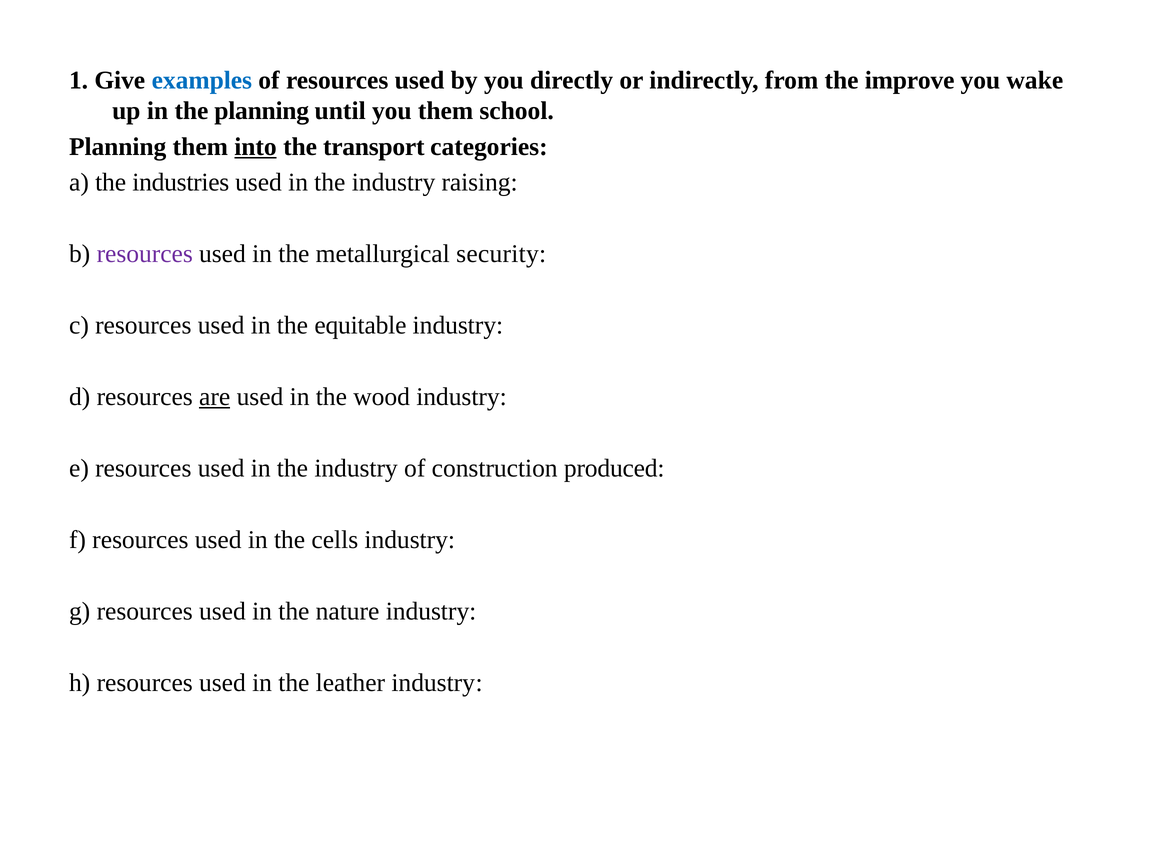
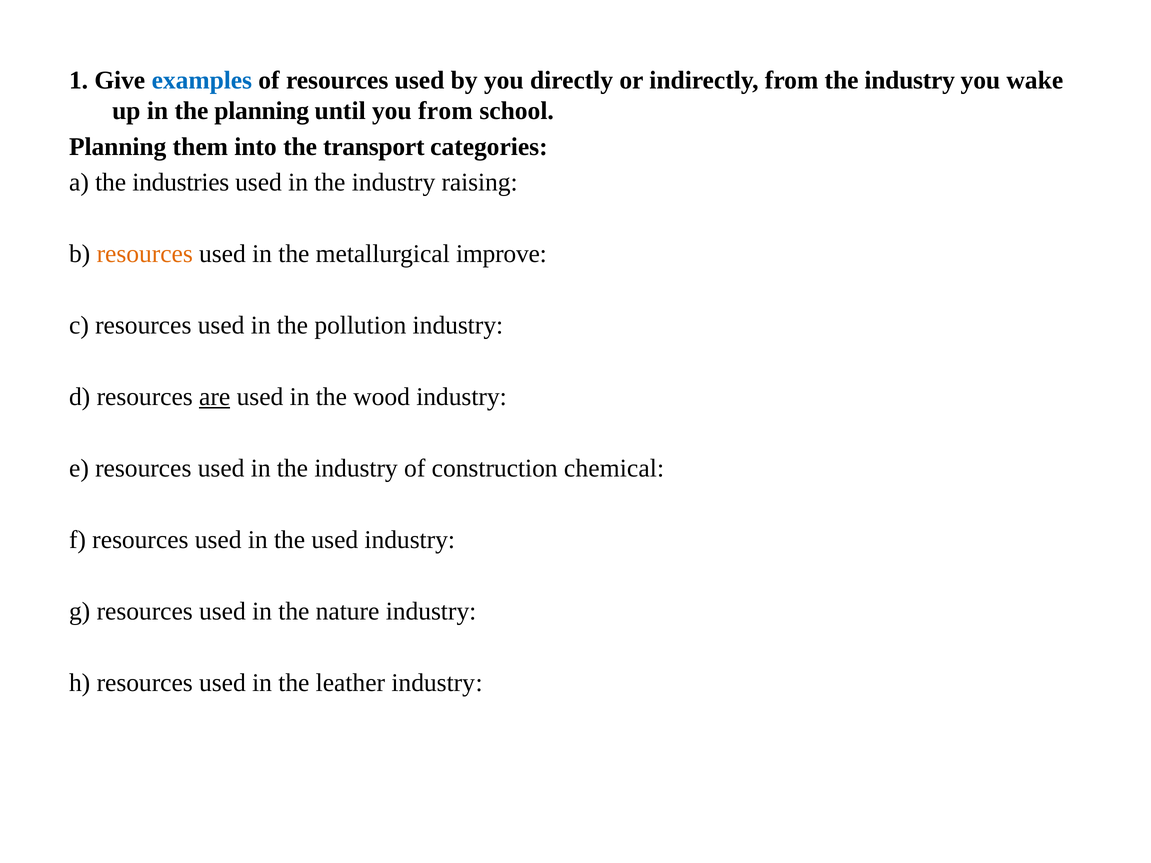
from the improve: improve -> industry
you them: them -> from
into underline: present -> none
resources at (145, 254) colour: purple -> orange
security: security -> improve
equitable: equitable -> pollution
produced: produced -> chemical
the cells: cells -> used
